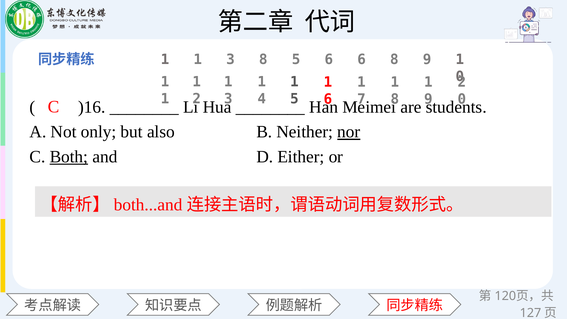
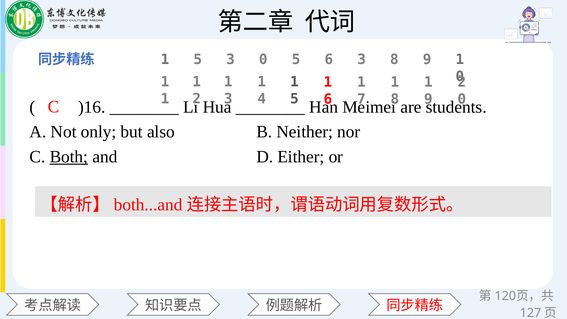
1 at (198, 60): 1 -> 5
3 8: 8 -> 0
6 6: 6 -> 3
nor underline: present -> none
